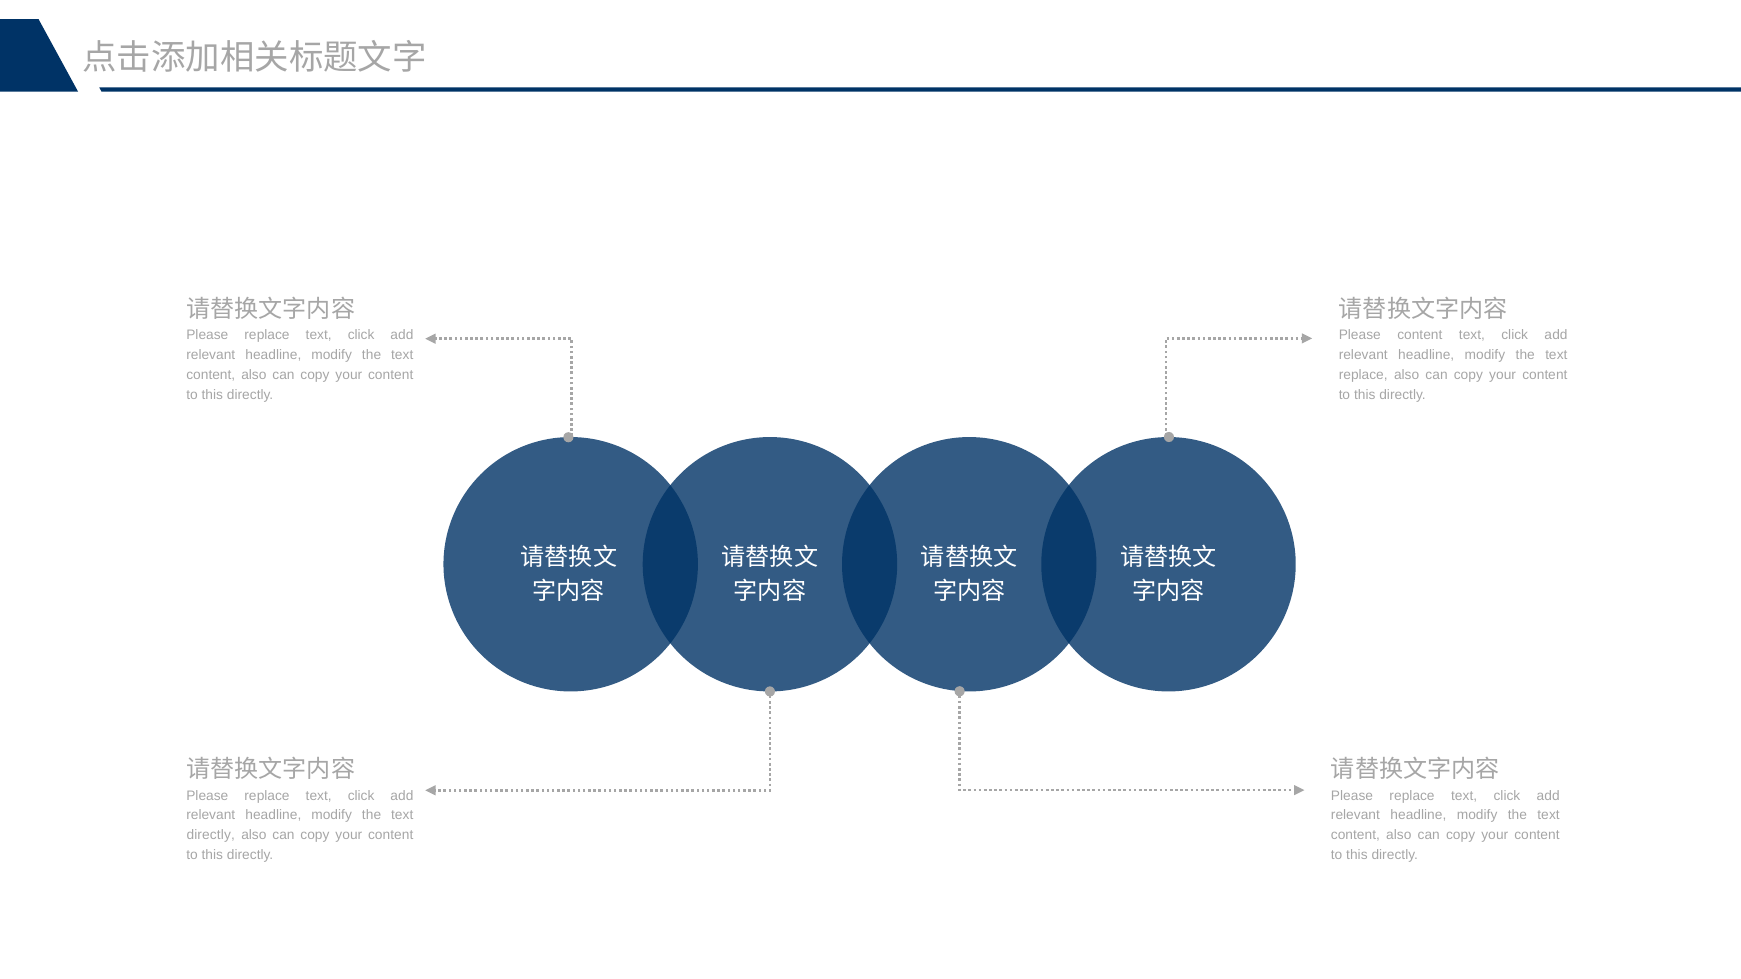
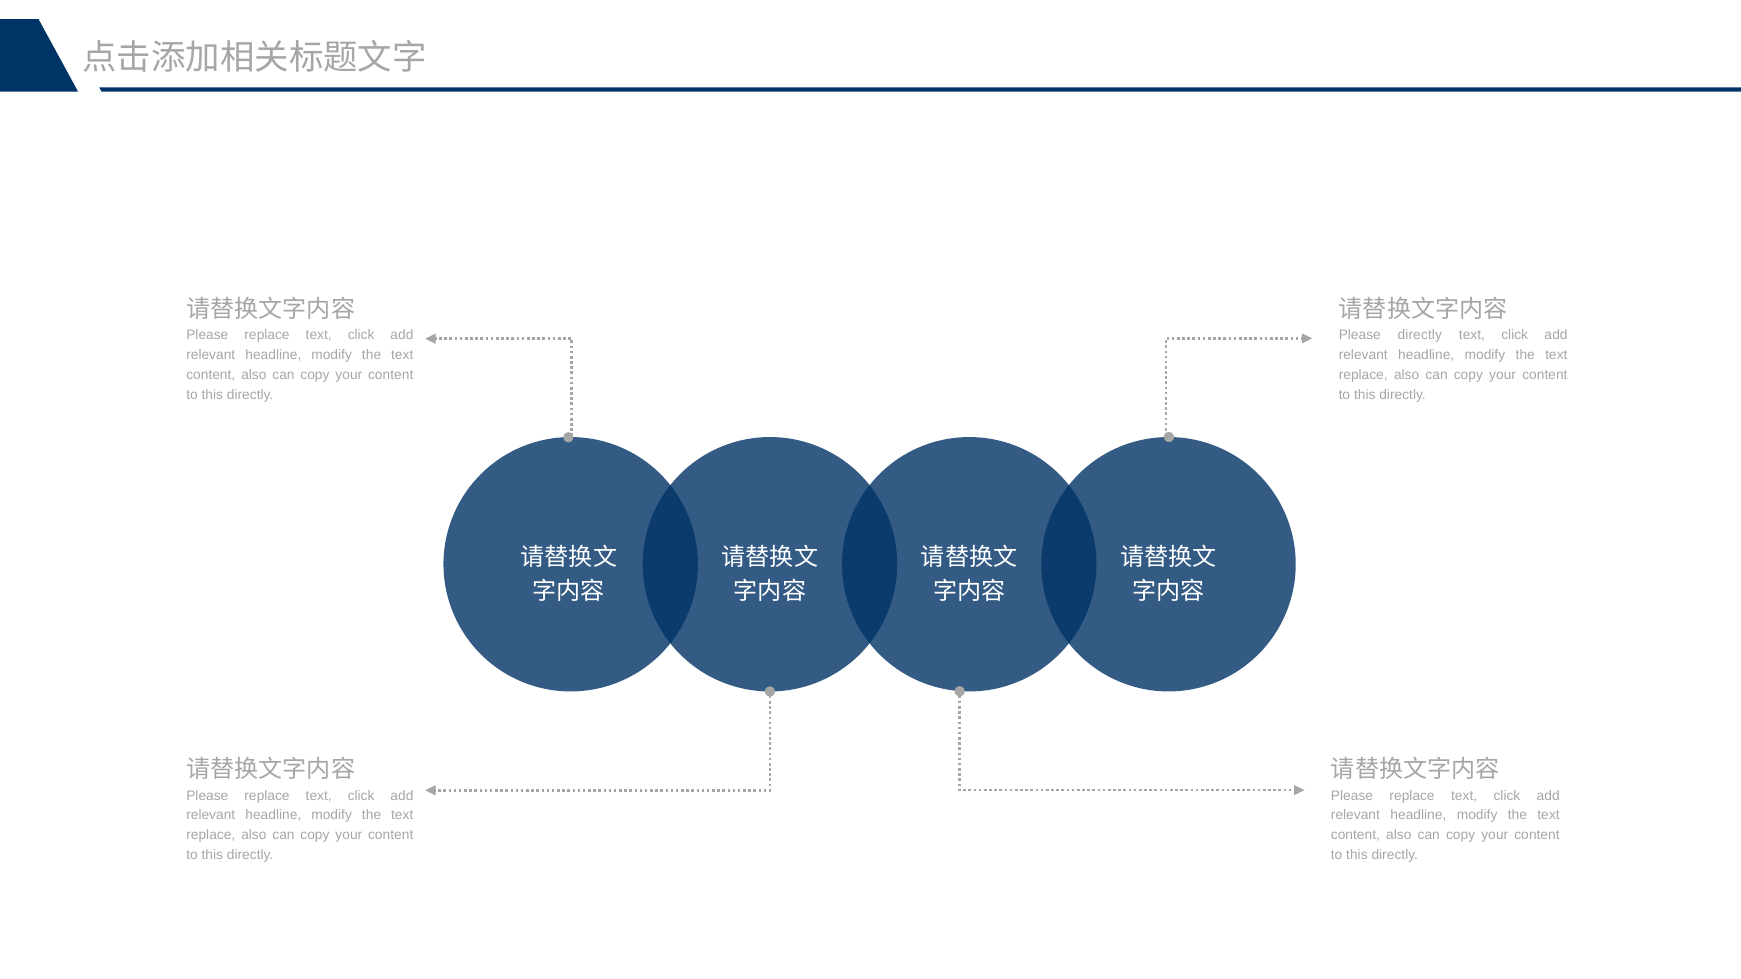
Please content: content -> directly
directly at (211, 835): directly -> replace
